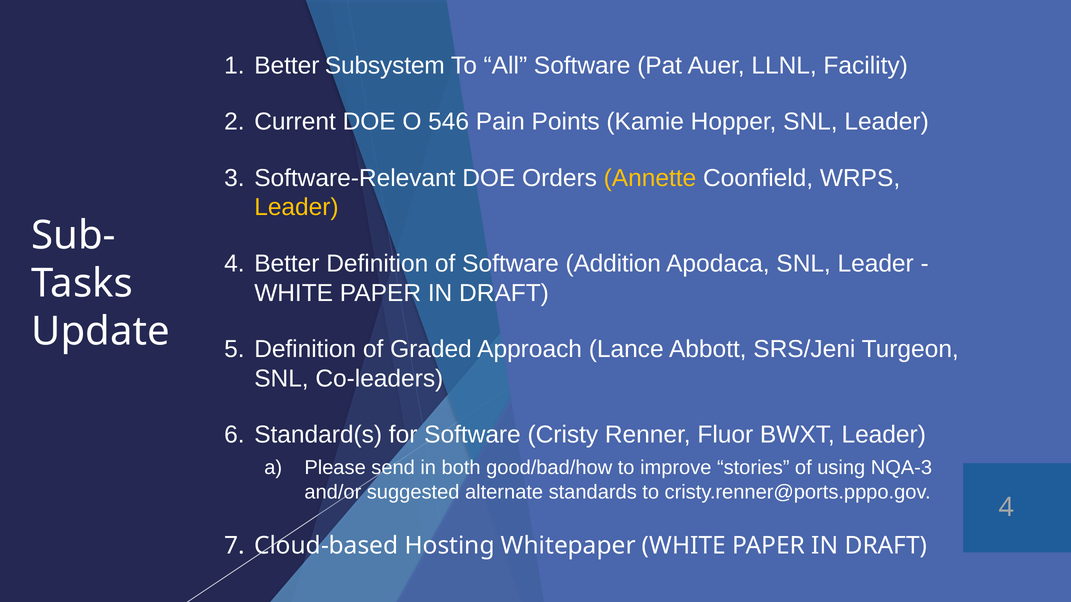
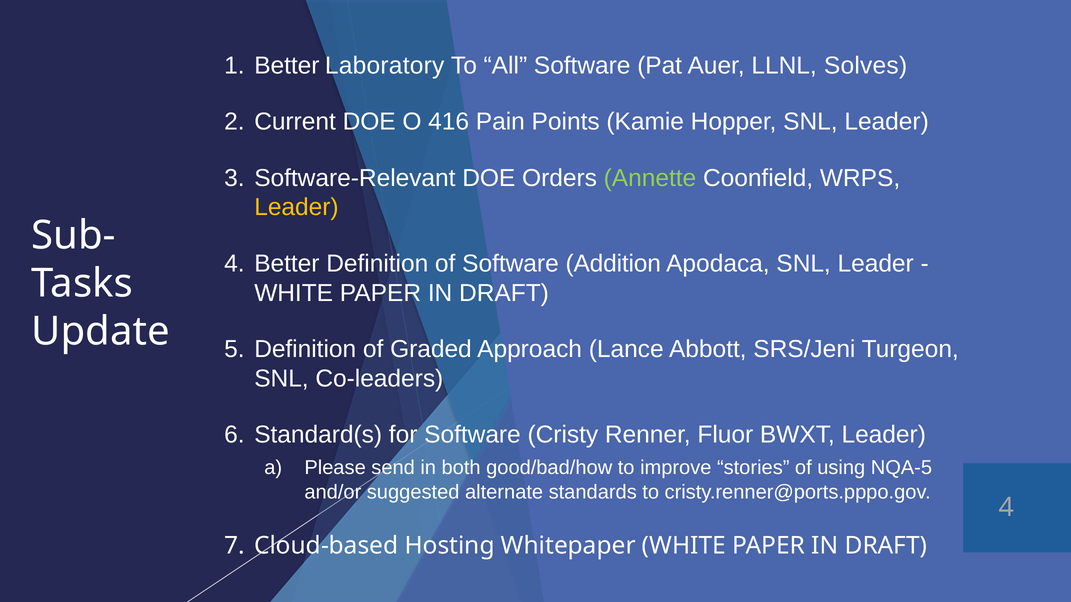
Subsystem: Subsystem -> Laboratory
Facility: Facility -> Solves
546: 546 -> 416
Annette colour: yellow -> light green
NQA-3: NQA-3 -> NQA-5
